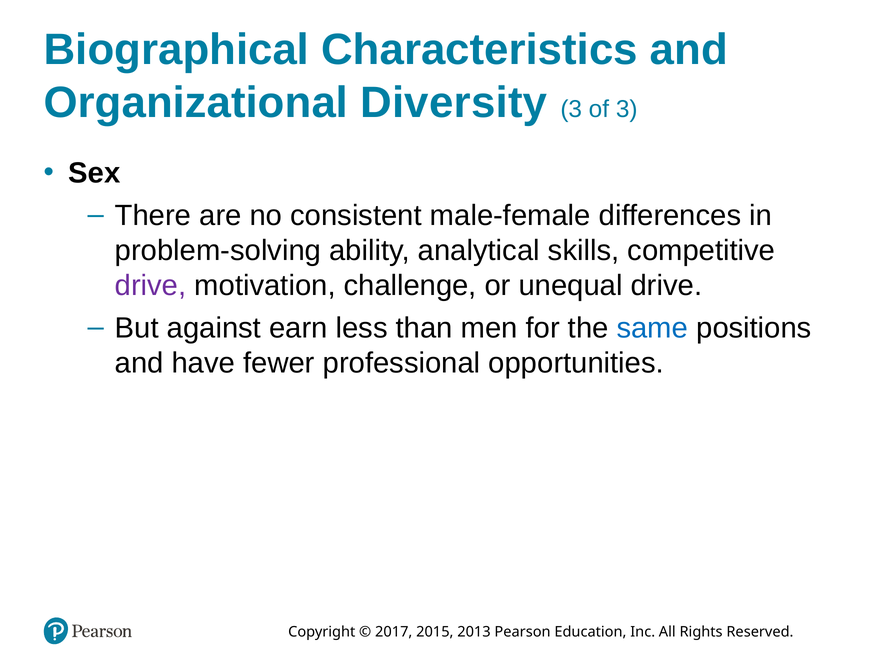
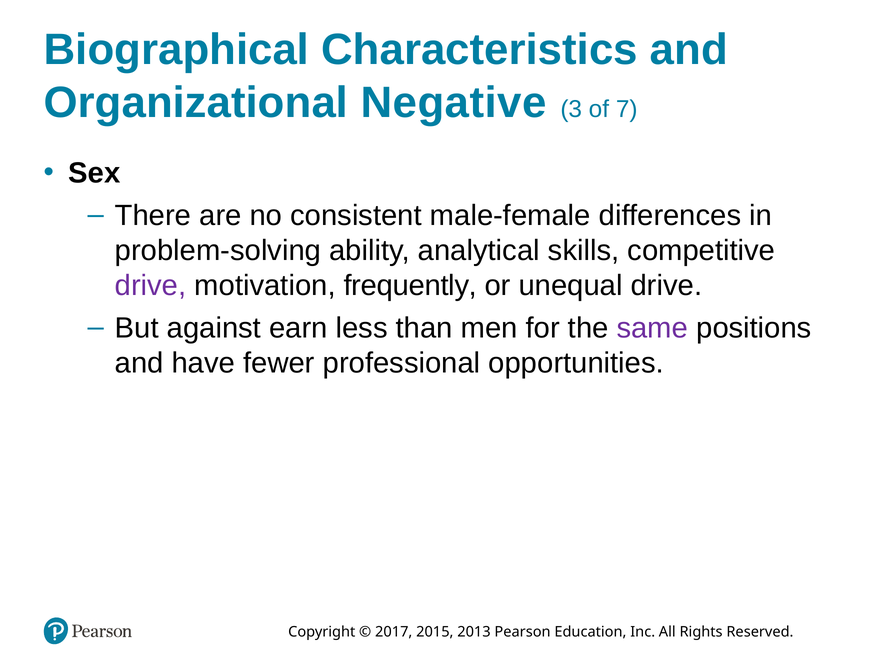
Diversity: Diversity -> Negative
of 3: 3 -> 7
challenge: challenge -> frequently
same colour: blue -> purple
